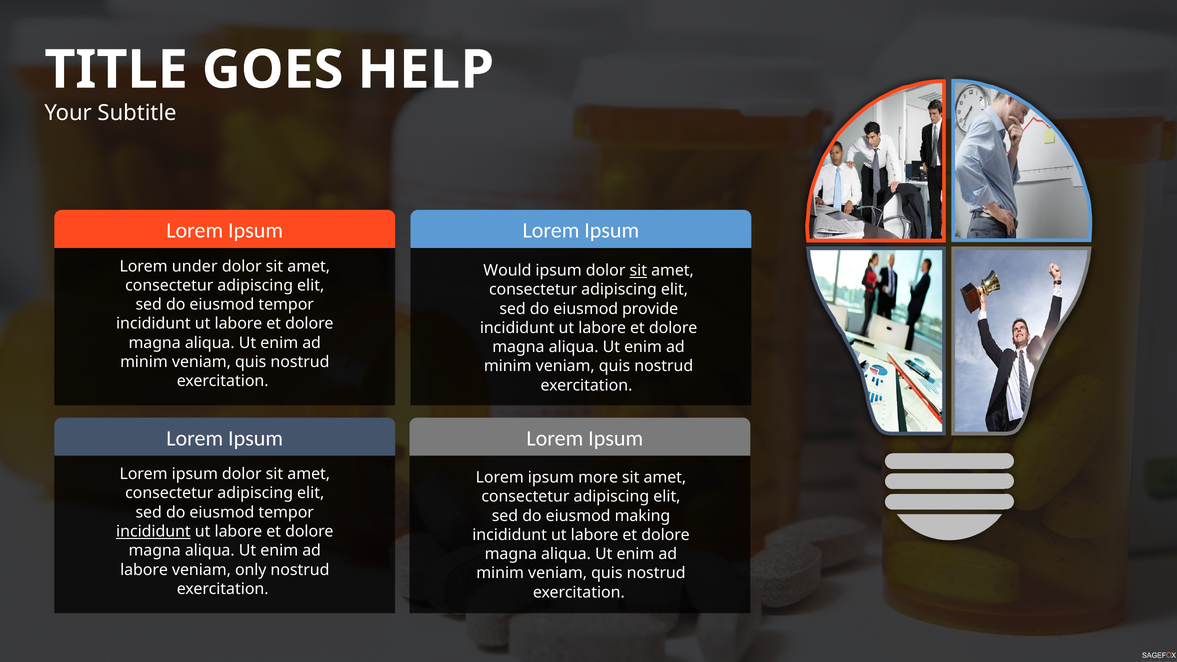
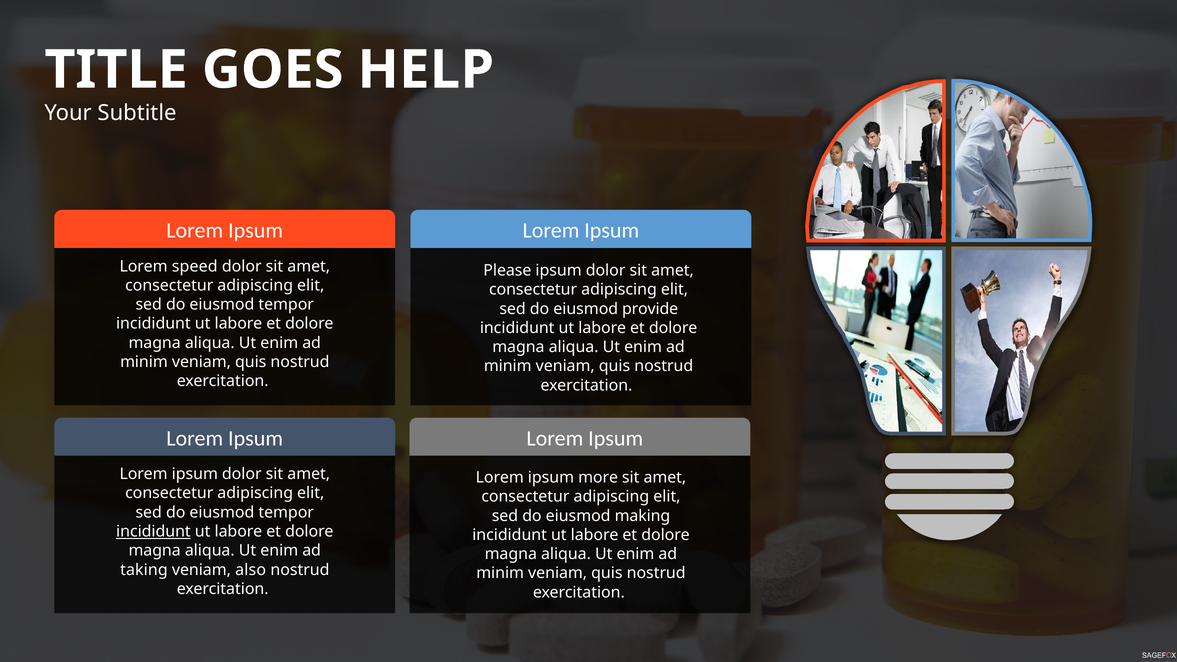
under: under -> speed
Would: Would -> Please
sit at (638, 270) underline: present -> none
labore at (144, 570): labore -> taking
only: only -> also
